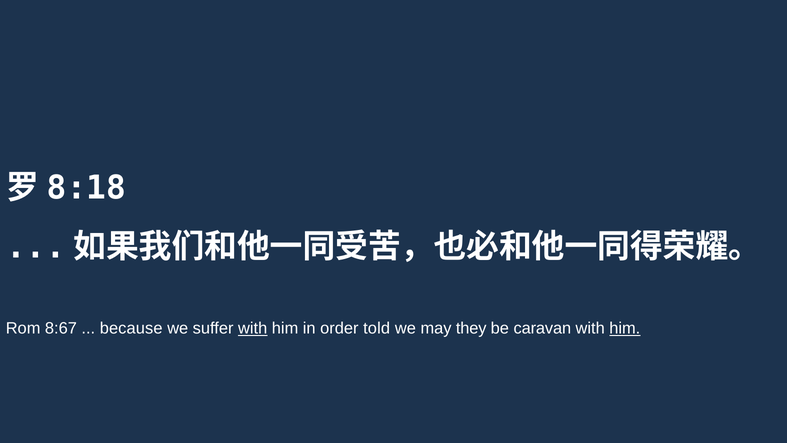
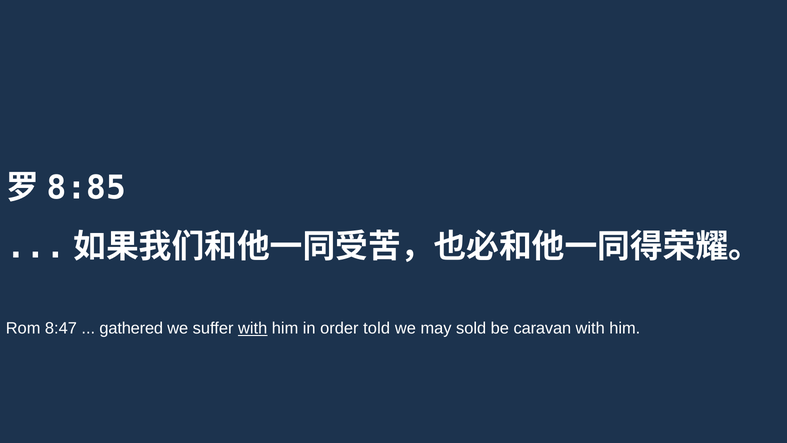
8:18: 8:18 -> 8:85
8:67: 8:67 -> 8:47
because: because -> gathered
they: they -> sold
him at (625, 328) underline: present -> none
